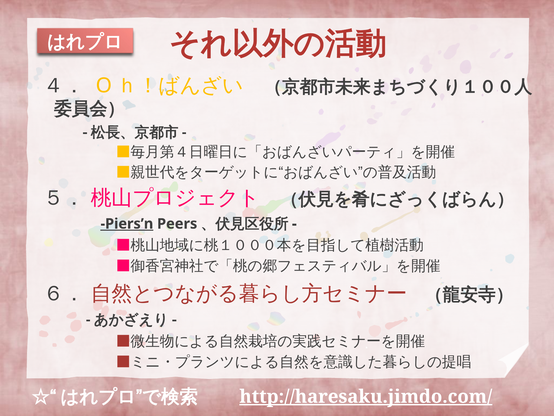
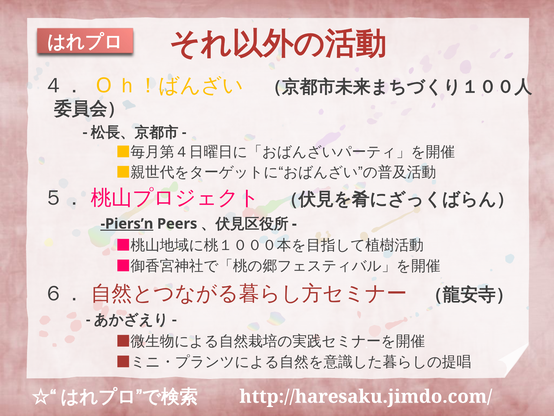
http://haresaku.jimdo.com/ underline: present -> none
